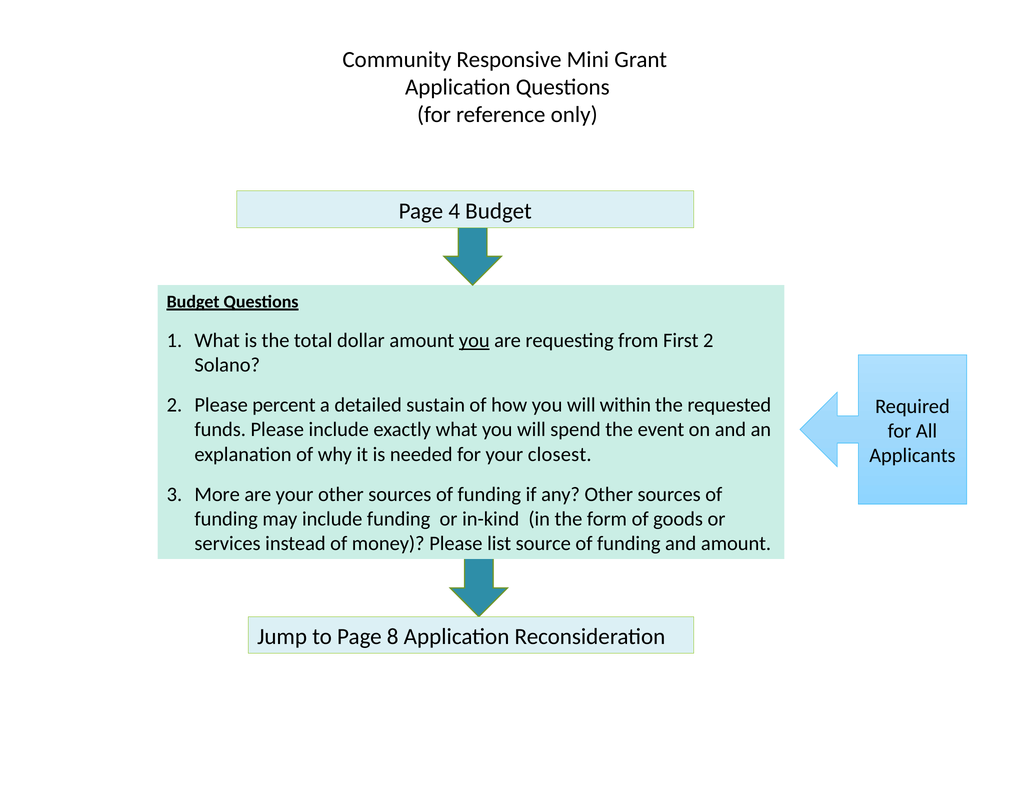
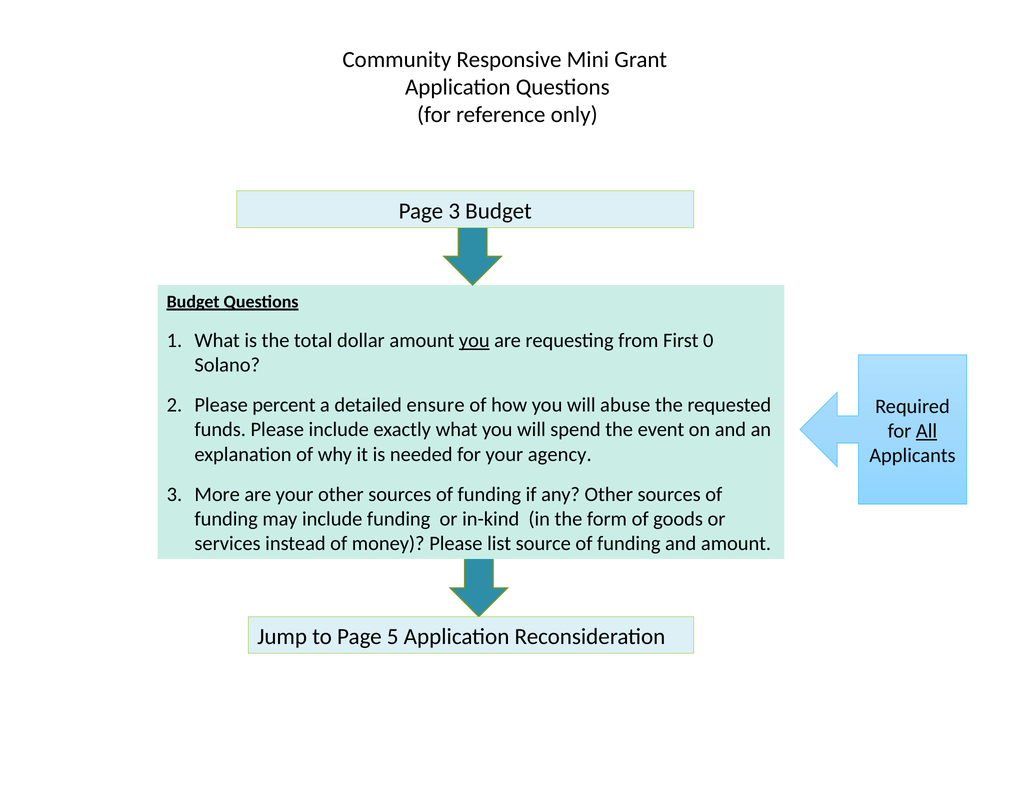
Page 4: 4 -> 3
First 2: 2 -> 0
sustain: sustain -> ensure
within: within -> abuse
All underline: none -> present
closest: closest -> agency
8: 8 -> 5
